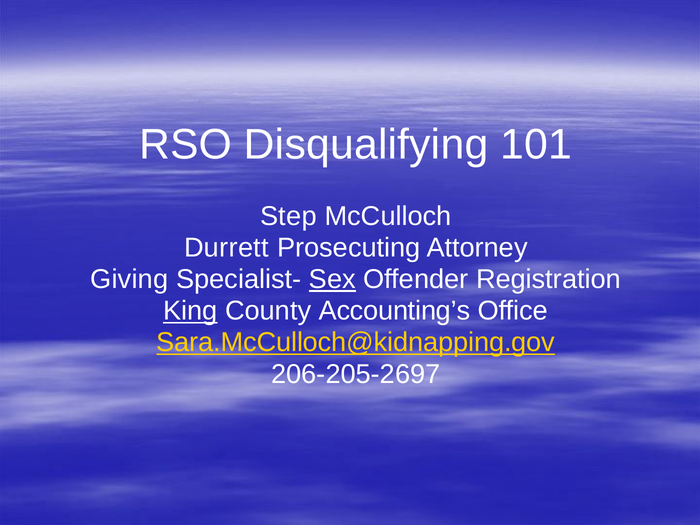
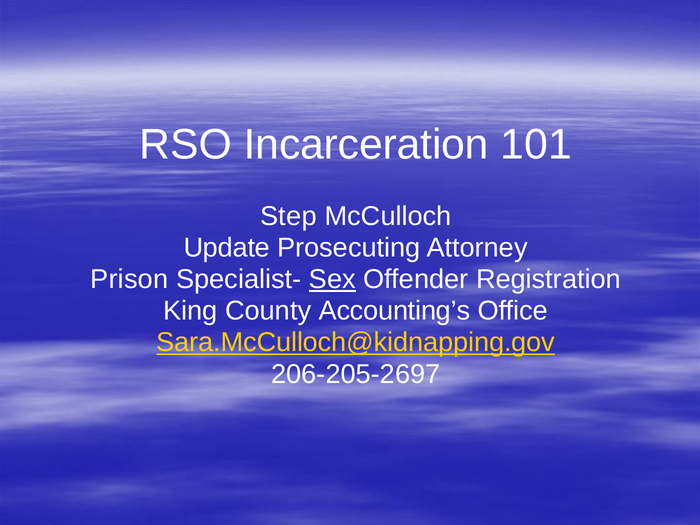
Disqualifying: Disqualifying -> Incarceration
Durrett: Durrett -> Update
Giving: Giving -> Prison
King underline: present -> none
